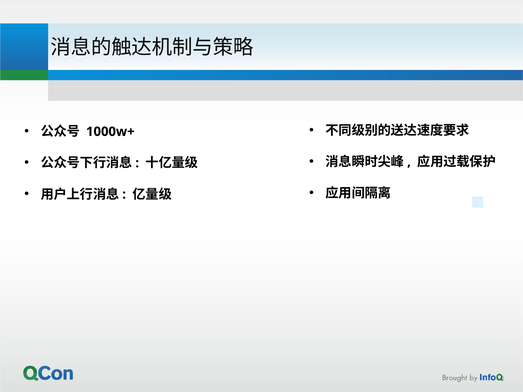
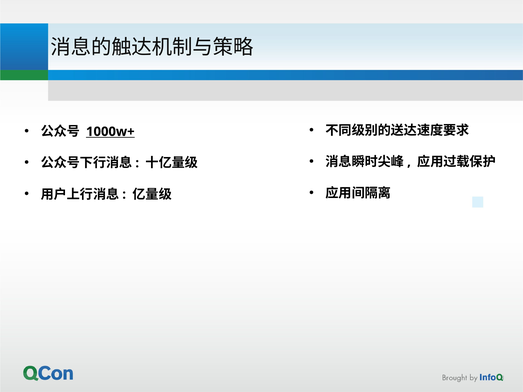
1000w+ underline: none -> present
